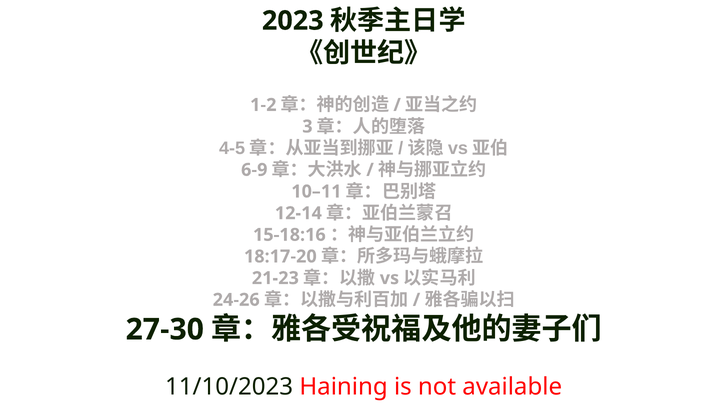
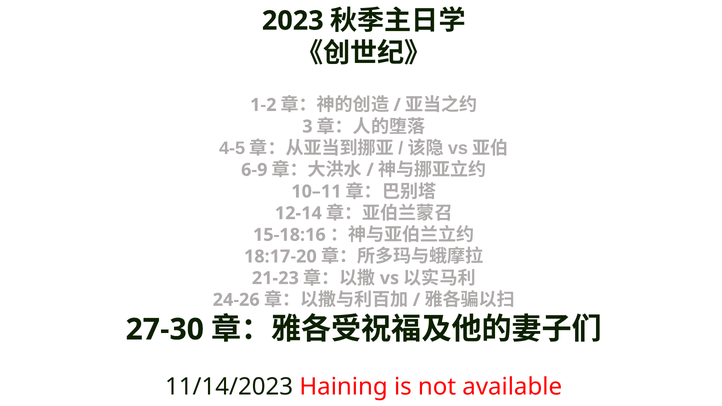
11/10/2023: 11/10/2023 -> 11/14/2023
